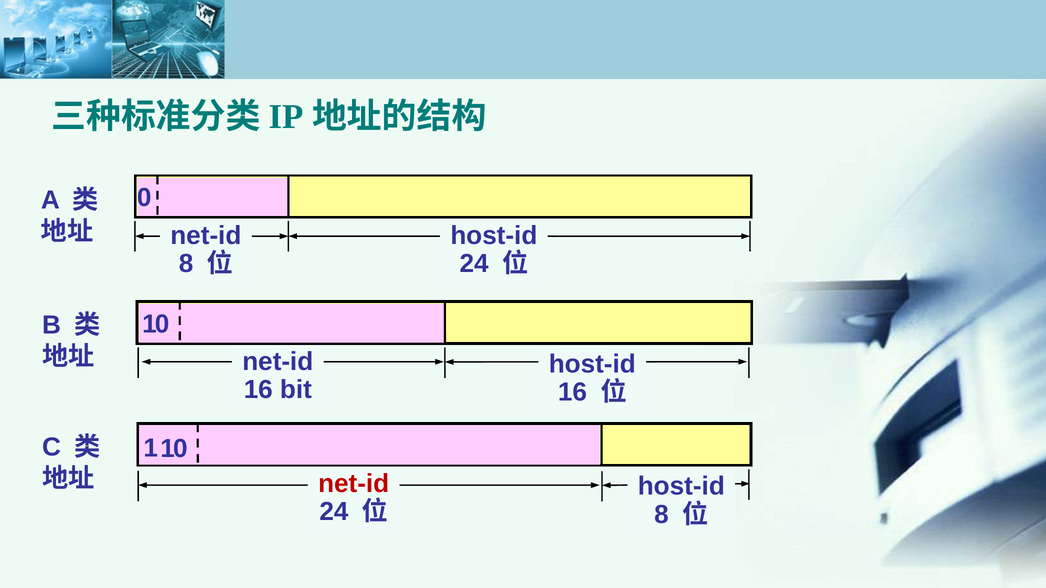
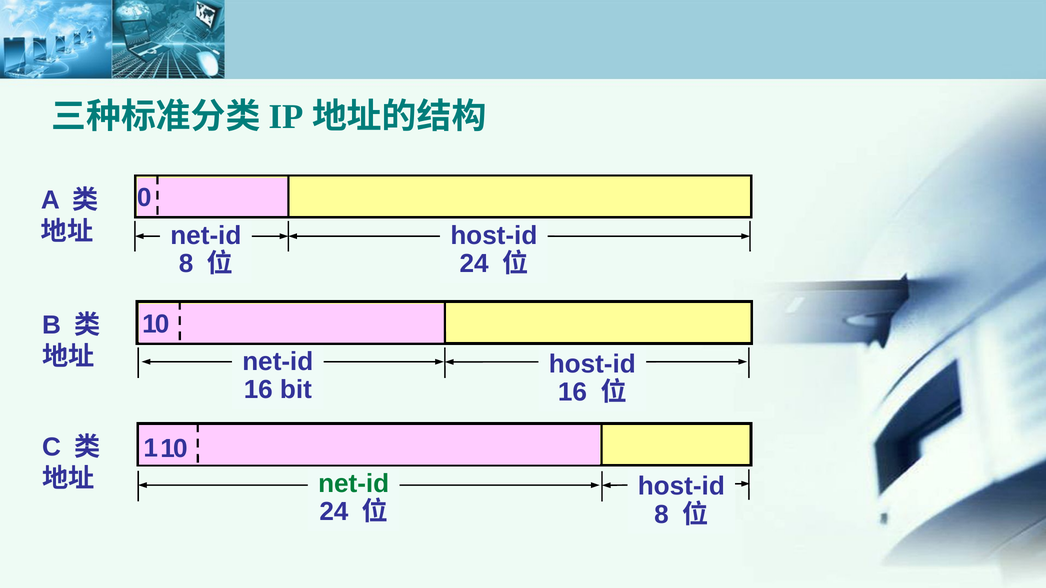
net-id at (354, 484) colour: red -> green
